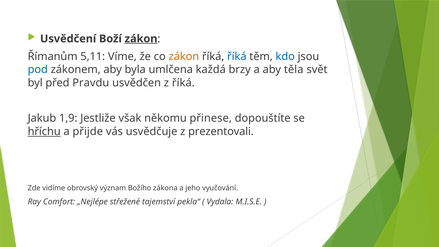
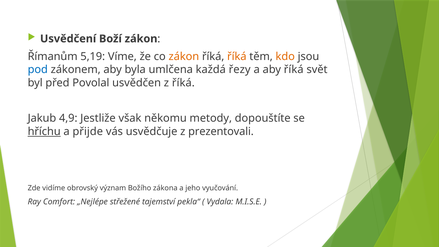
zákon at (141, 39) underline: present -> none
5,11: 5,11 -> 5,19
říká at (237, 56) colour: blue -> orange
kdo colour: blue -> orange
brzy: brzy -> řezy
aby těla: těla -> říká
Pravdu: Pravdu -> Povolal
1,9: 1,9 -> 4,9
přinese: přinese -> metody
